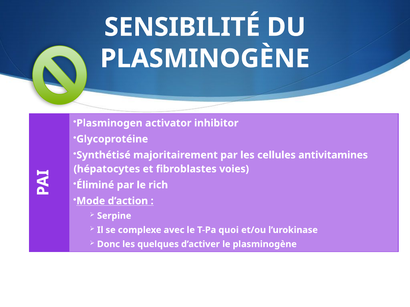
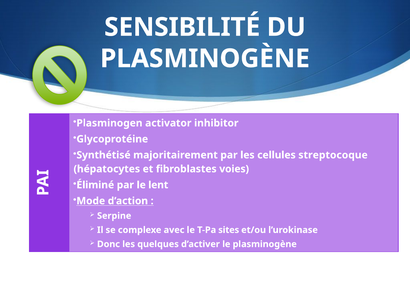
antivitamines: antivitamines -> streptocoque
rich: rich -> lent
quoi: quoi -> sites
